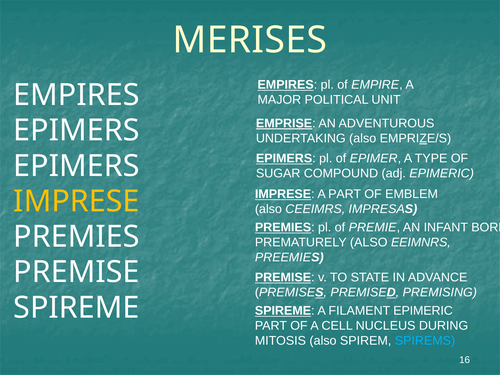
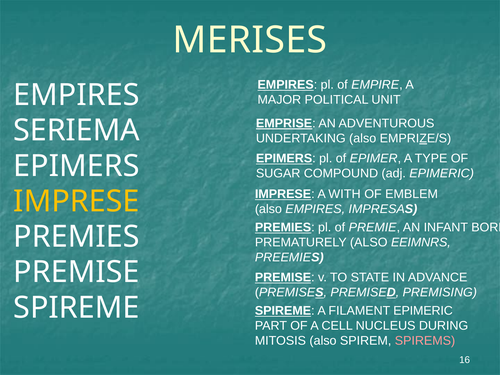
EPIMERS at (76, 130): EPIMERS -> SERIEMA
A PART: PART -> WITH
also CEEIMRS: CEEIMRS -> EMPIRES
SPIREMS colour: light blue -> pink
